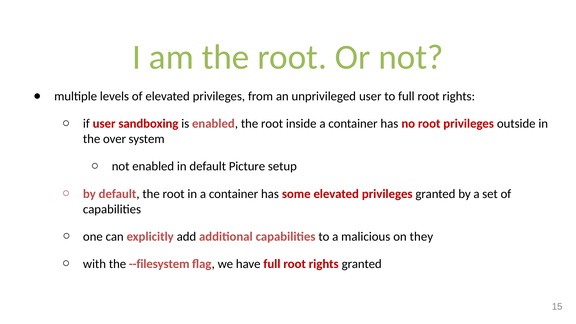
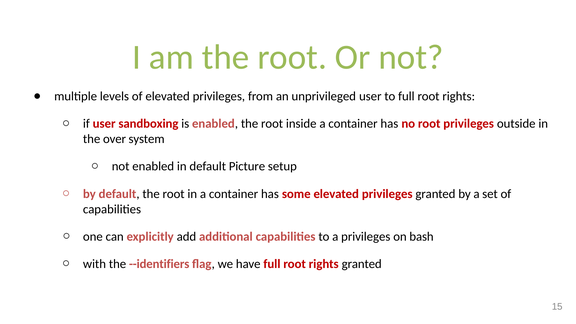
a malicious: malicious -> privileges
they: they -> bash
--filesystem: --filesystem -> --identifiers
